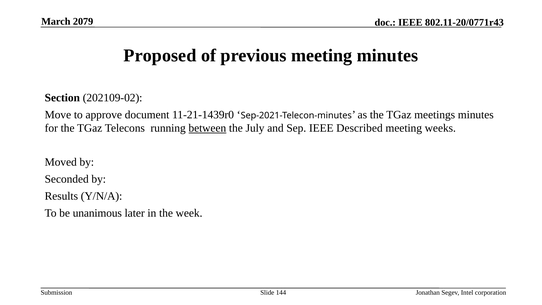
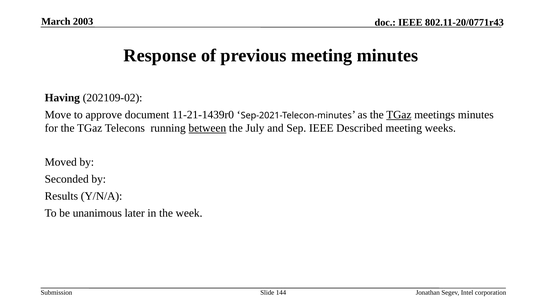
2079: 2079 -> 2003
Proposed: Proposed -> Response
Section: Section -> Having
TGaz at (399, 115) underline: none -> present
